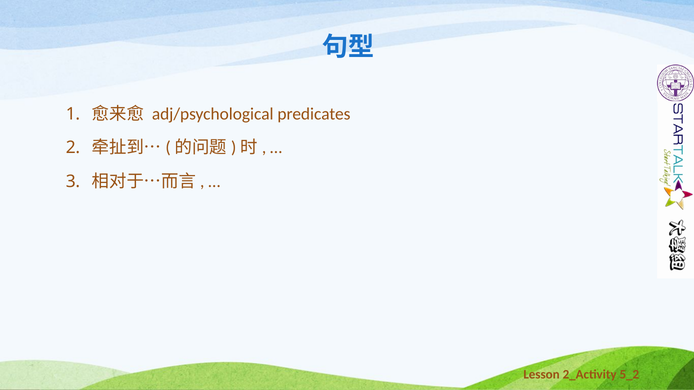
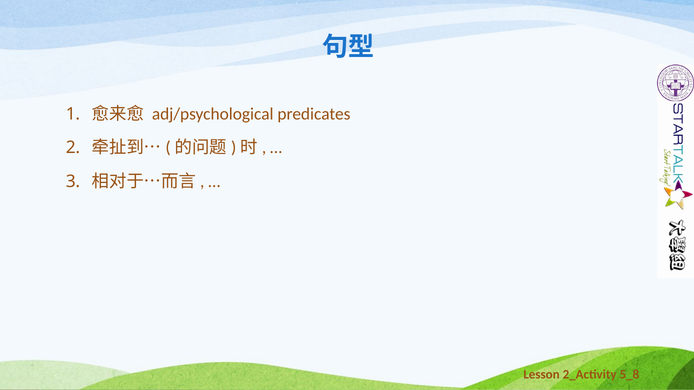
5_2: 5_2 -> 5_8
